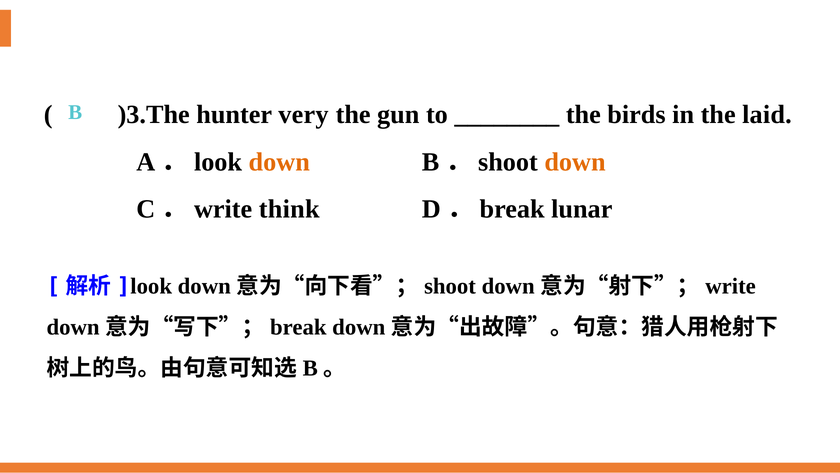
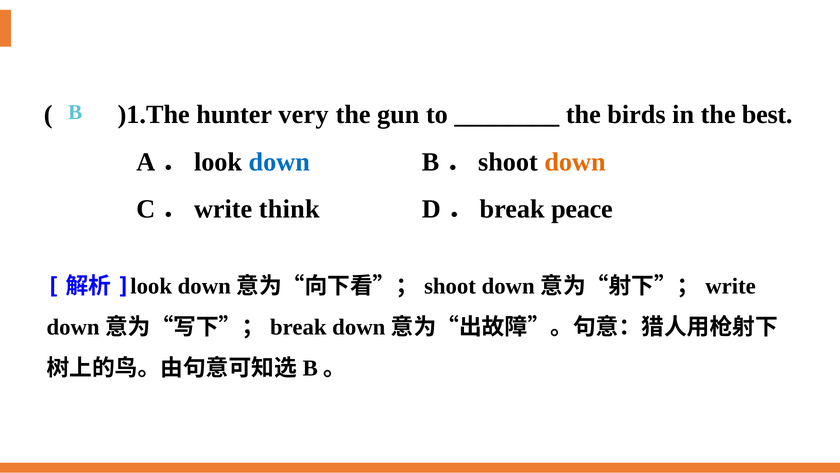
)3.The: )3.The -> )1.The
laid: laid -> best
down at (279, 162) colour: orange -> blue
lunar: lunar -> peace
